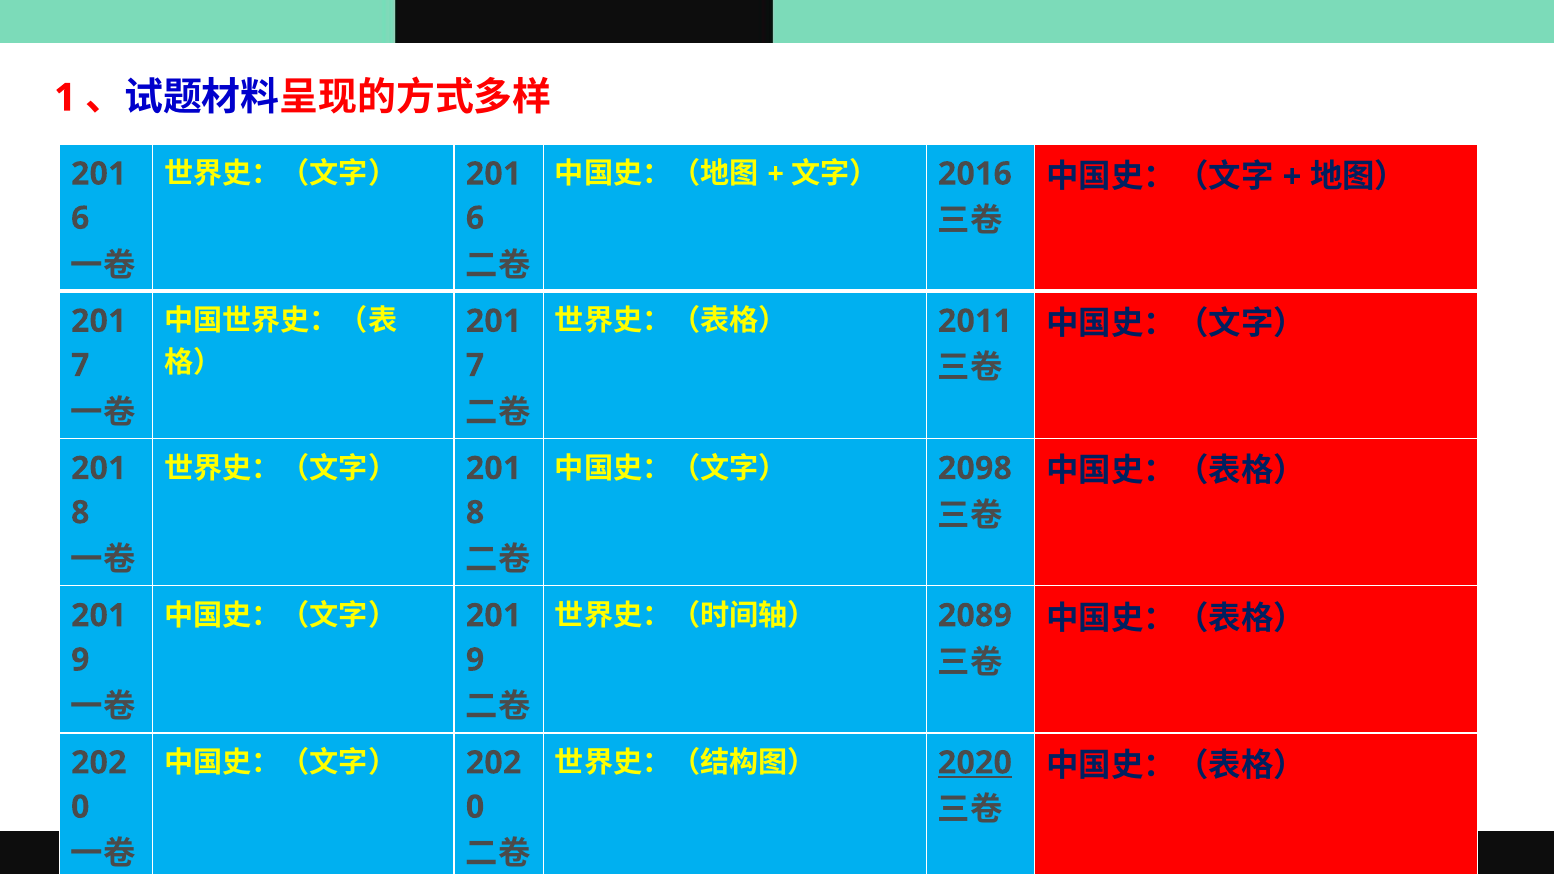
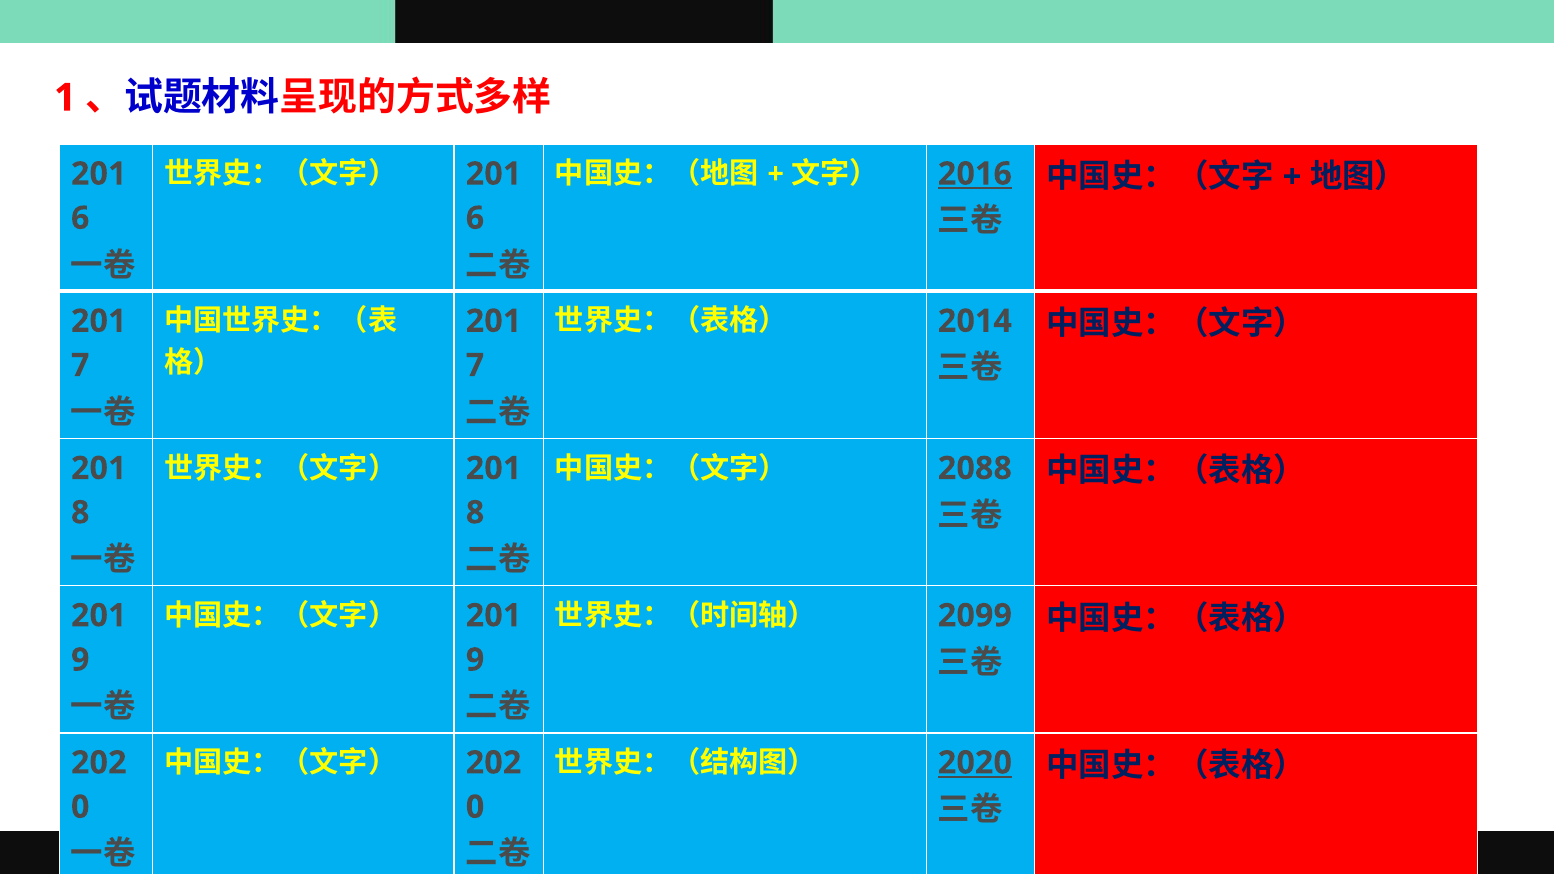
2016 underline: none -> present
2011: 2011 -> 2014
2098: 2098 -> 2088
2089: 2089 -> 2099
